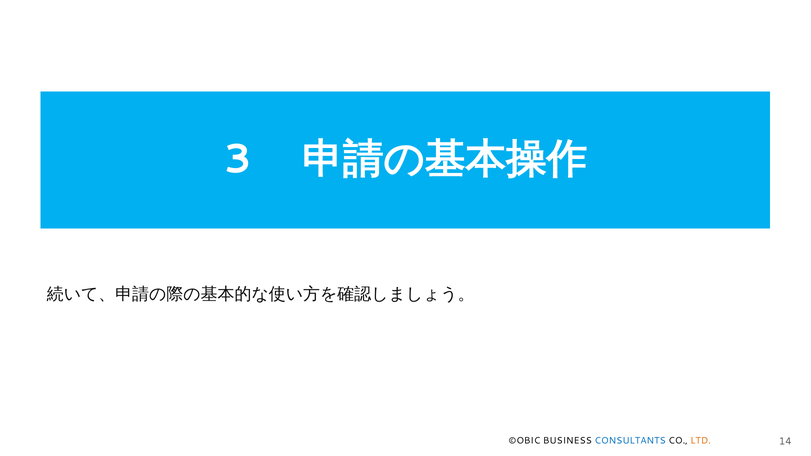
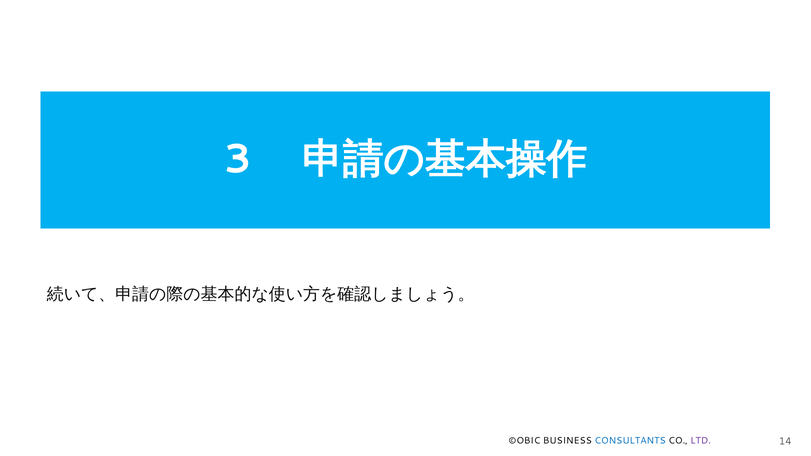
LTD colour: orange -> purple
